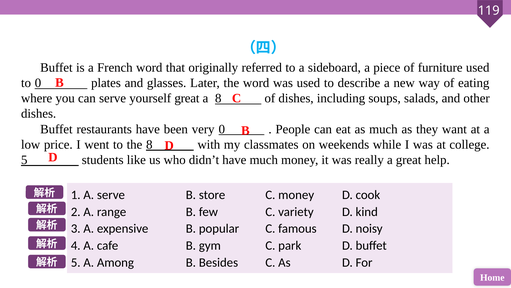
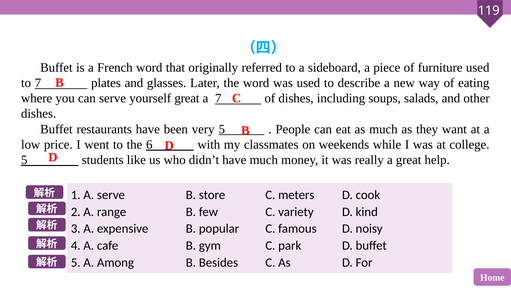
to 0: 0 -> 7
a 8: 8 -> 7
very 0: 0 -> 5
the 8: 8 -> 6
C money: money -> meters
